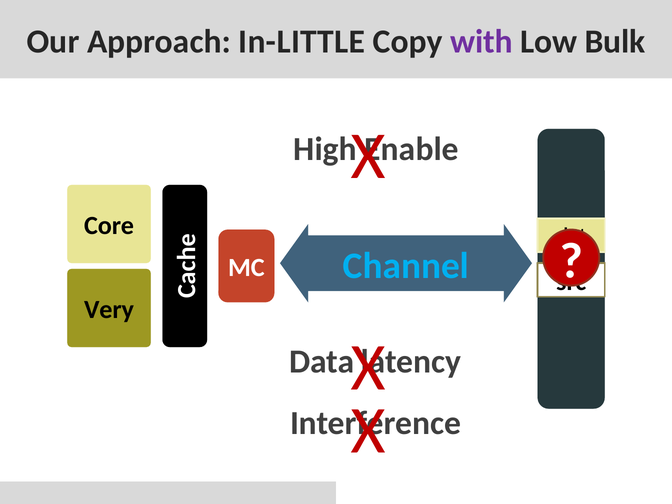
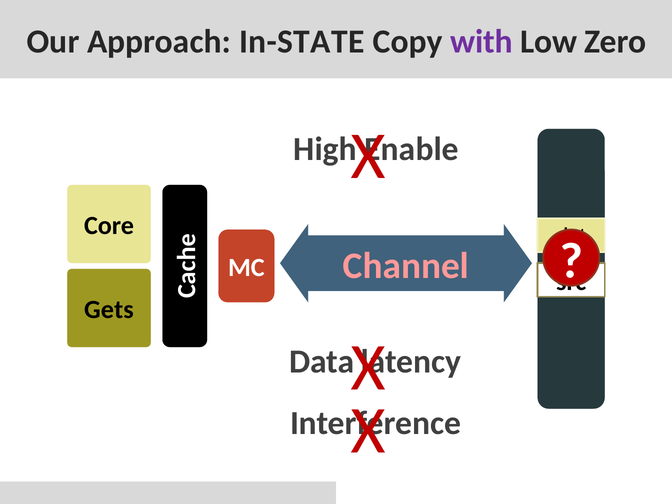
In-LITTLE: In-LITTLE -> In-STATE
Bulk: Bulk -> Zero
Channel colour: light blue -> pink
Very: Very -> Gets
